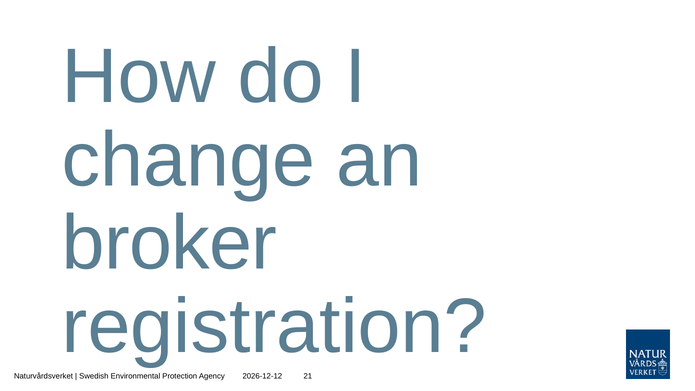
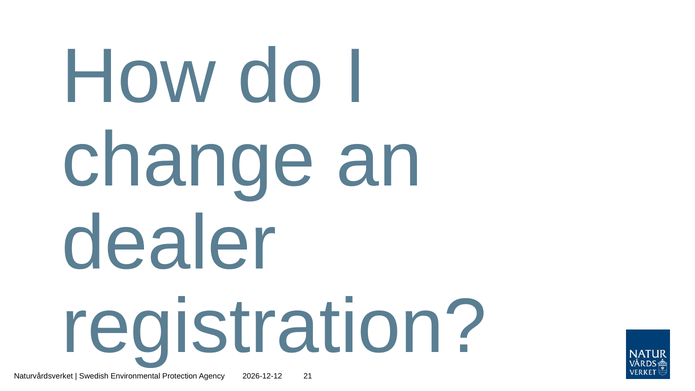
broker: broker -> dealer
